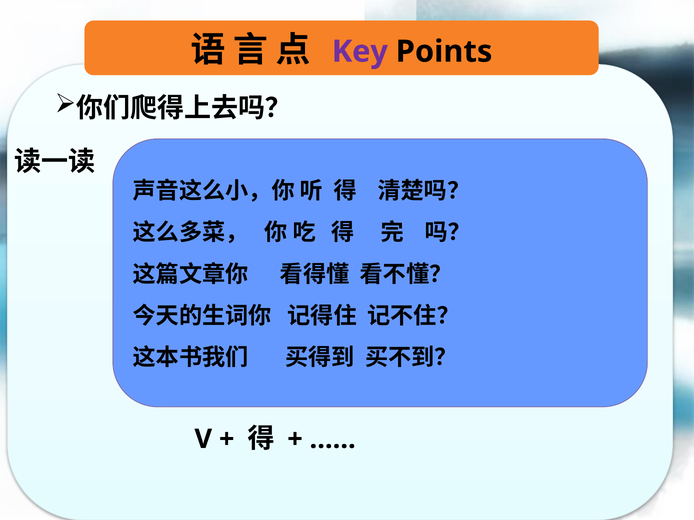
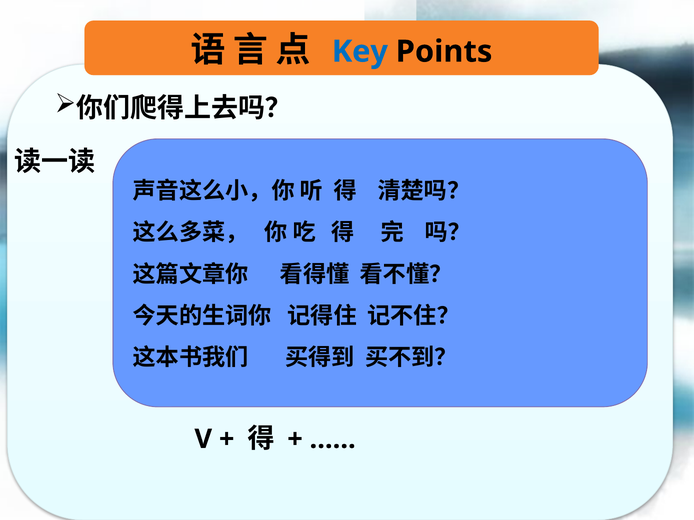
Key colour: purple -> blue
